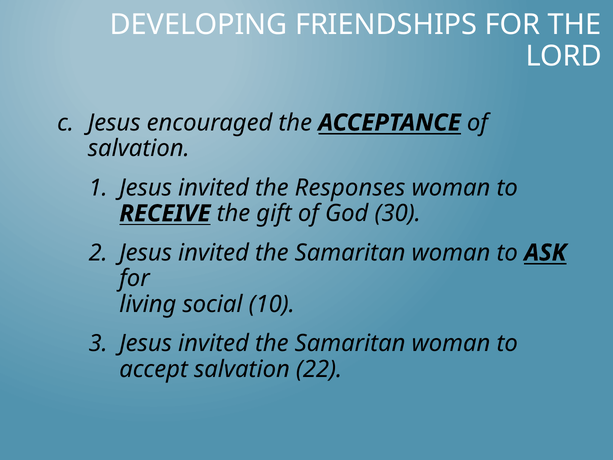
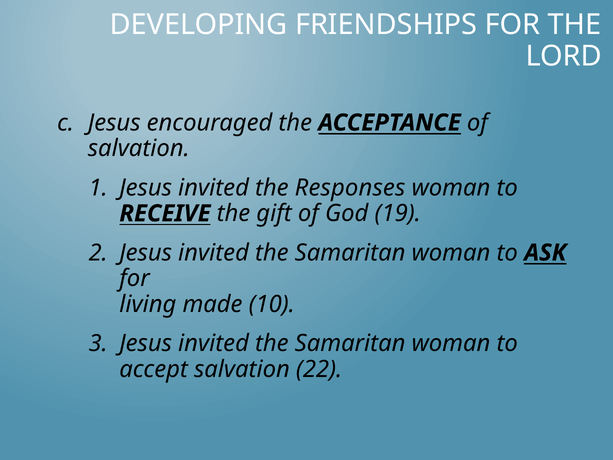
30: 30 -> 19
social: social -> made
